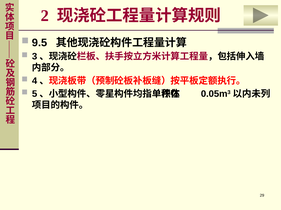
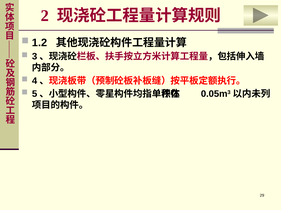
9.5: 9.5 -> 1.2
